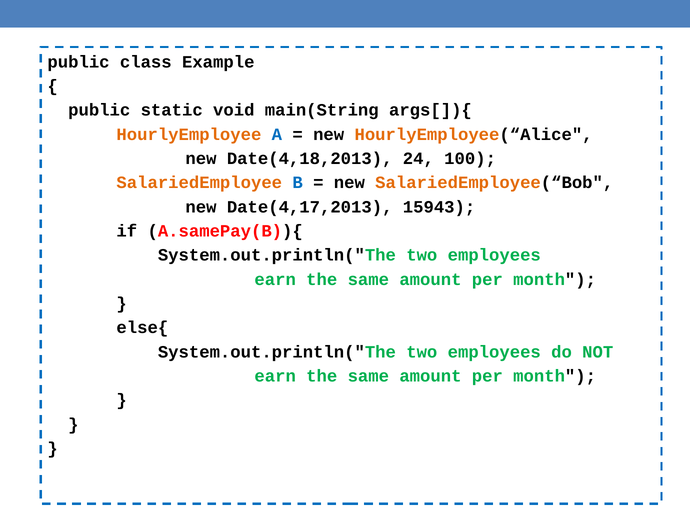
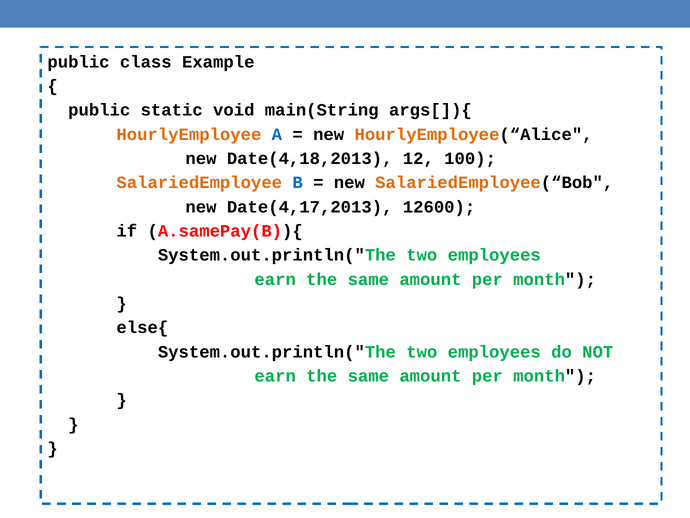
24: 24 -> 12
15943: 15943 -> 12600
